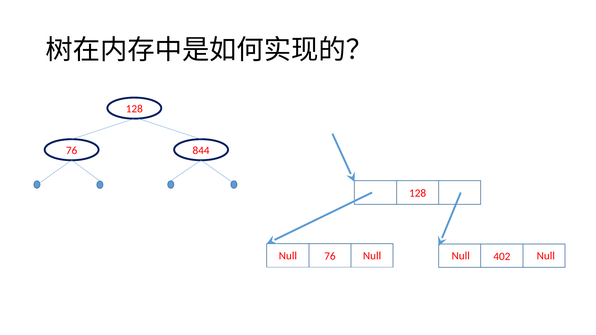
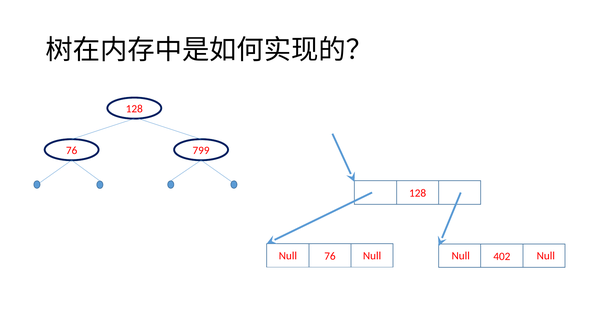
844: 844 -> 799
